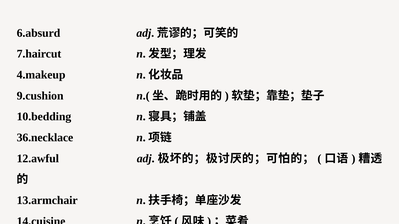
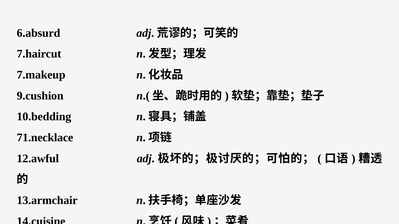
4.makeup: 4.makeup -> 7.makeup
36.necklace: 36.necklace -> 71.necklace
